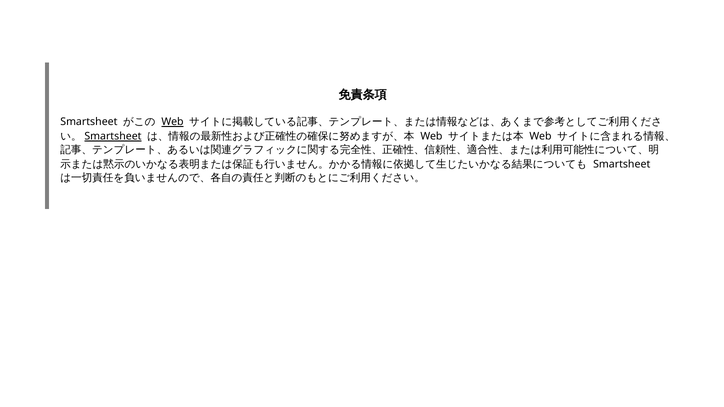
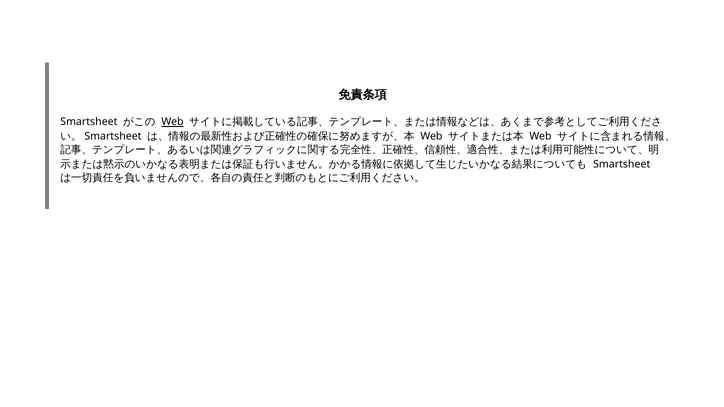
Smartsheet at (113, 137) underline: present -> none
